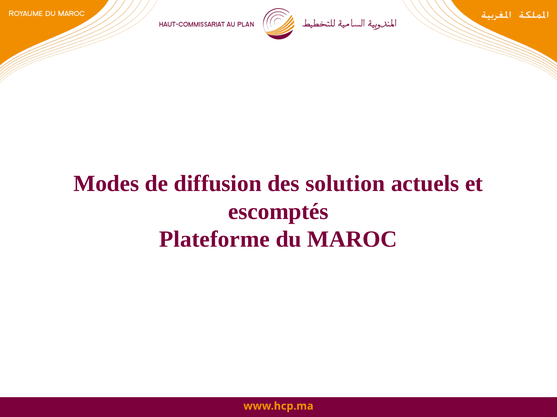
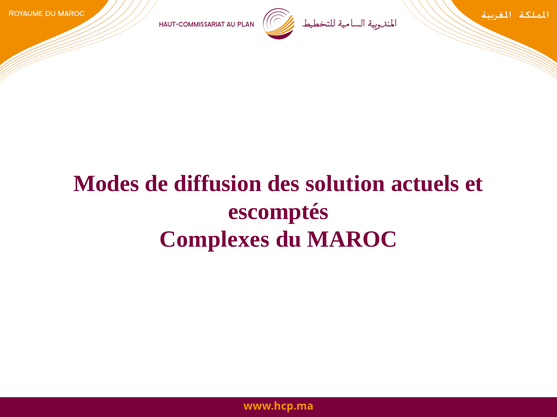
Plateforme: Plateforme -> Complexes
